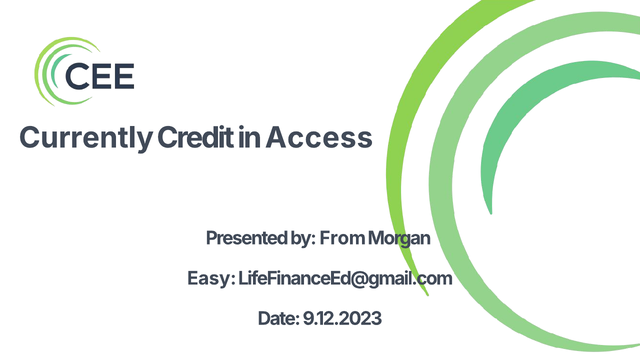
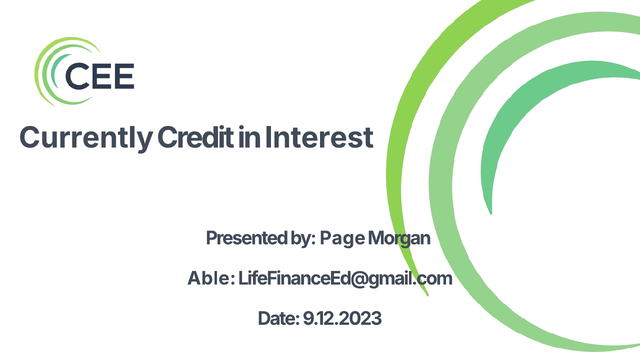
Access: Access -> Interest
From: From -> Page
Easy: Easy -> Able
